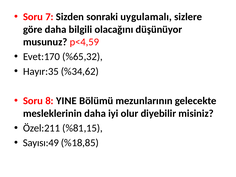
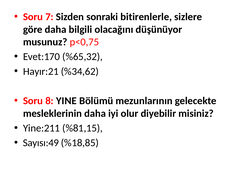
uygulamalı: uygulamalı -> bitirenlerle
p<4,59: p<4,59 -> p<0,75
Hayır:35: Hayır:35 -> Hayır:21
Özel:211: Özel:211 -> Yine:211
